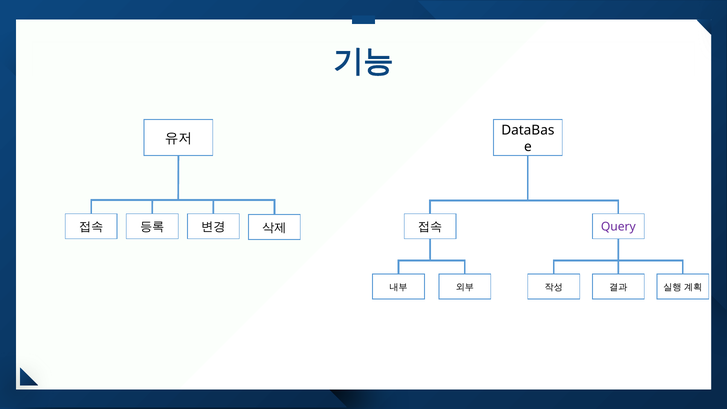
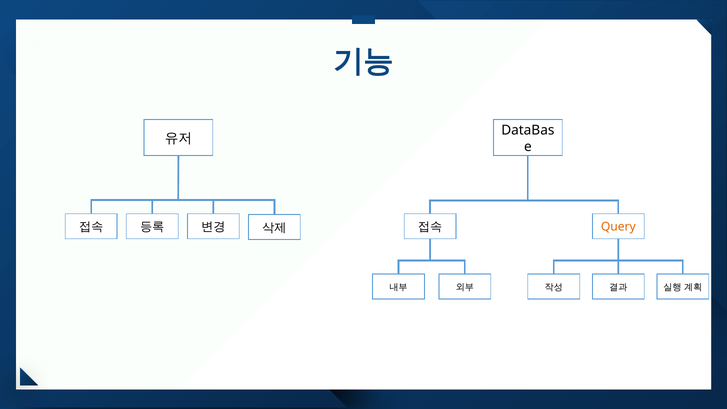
Query colour: purple -> orange
